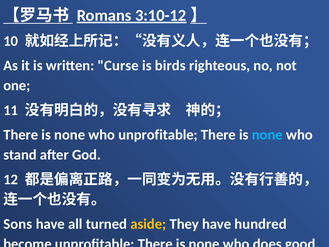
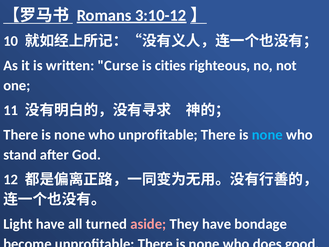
birds: birds -> cities
Sons: Sons -> Light
aside colour: yellow -> pink
hundred: hundred -> bondage
